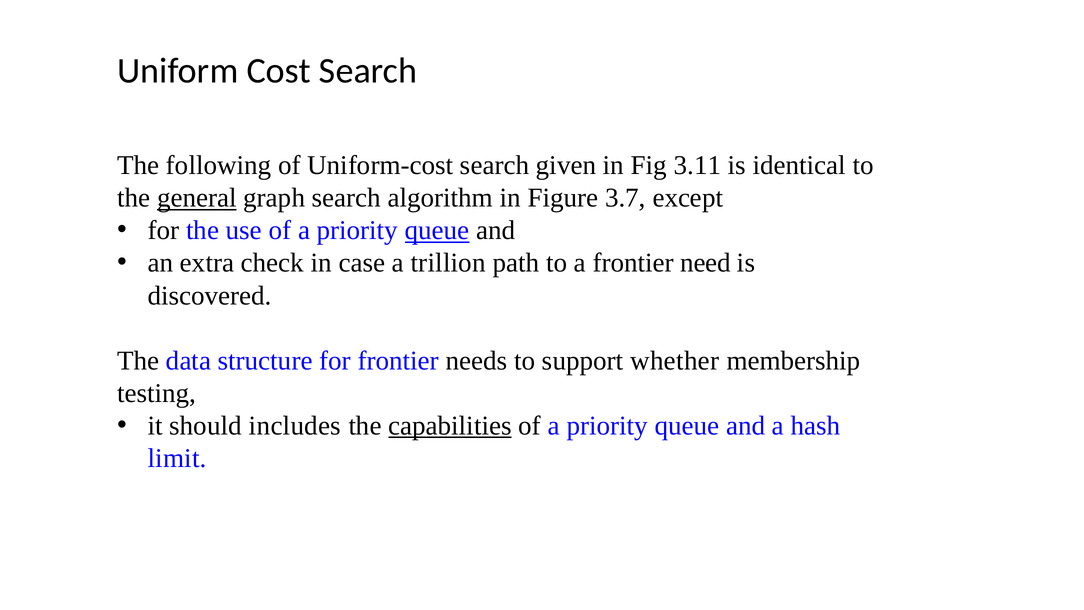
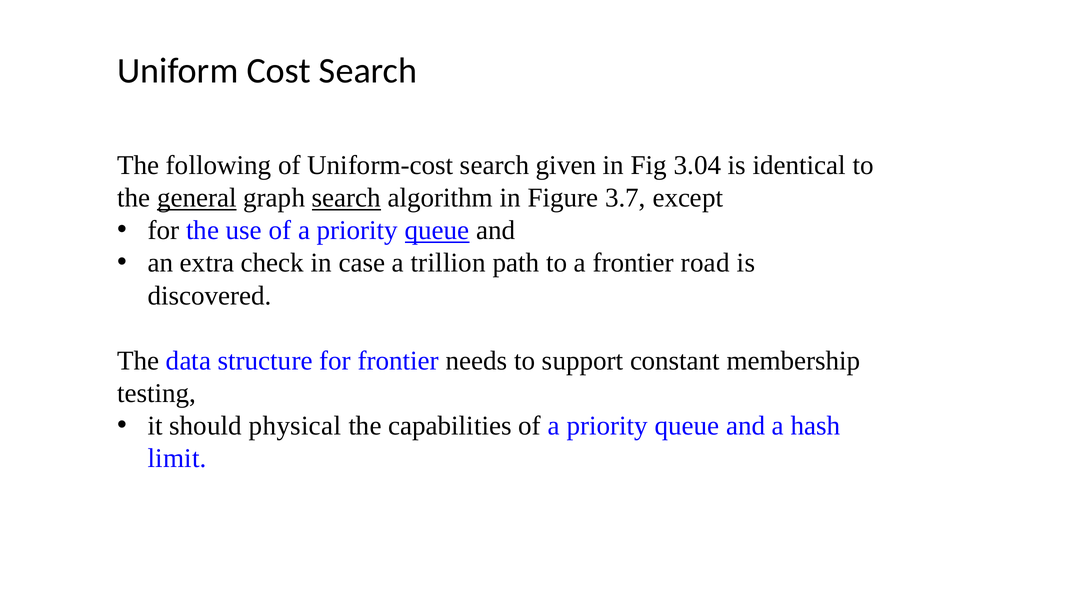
3.11: 3.11 -> 3.04
search at (346, 198) underline: none -> present
need: need -> road
whether: whether -> constant
includes: includes -> physical
capabilities underline: present -> none
